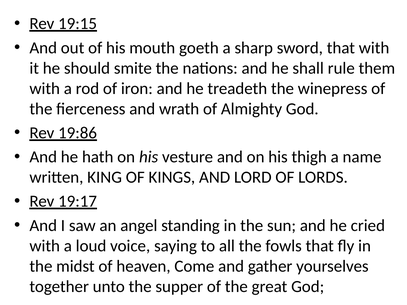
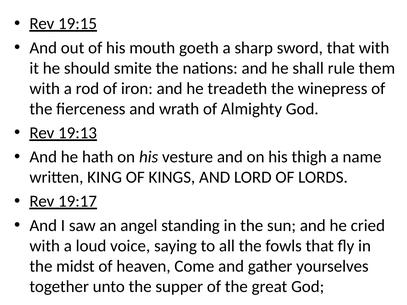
19:86: 19:86 -> 19:13
